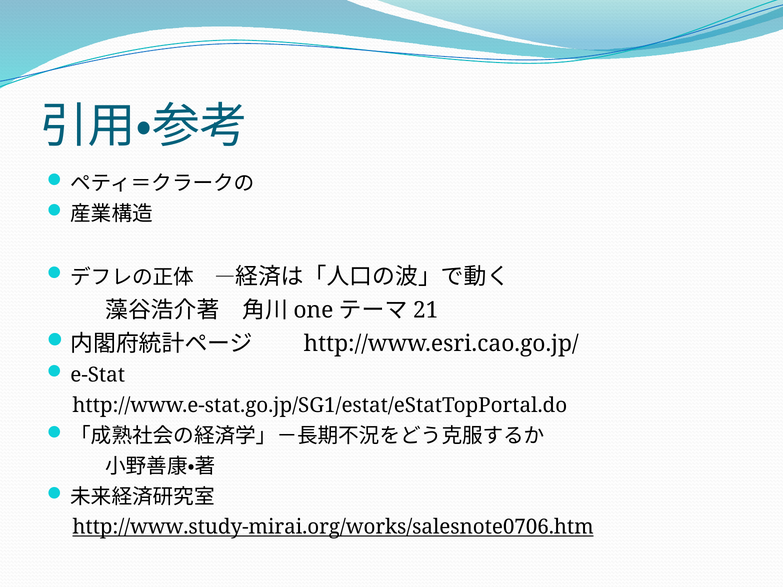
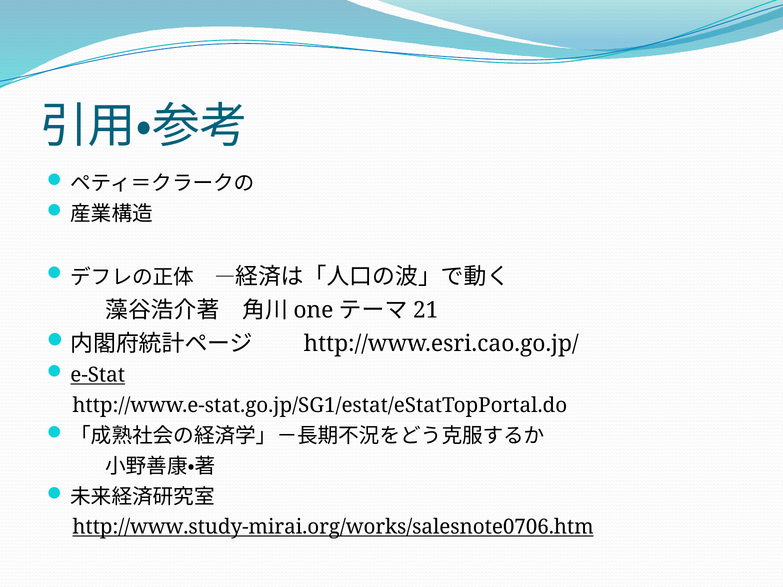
e-Stat underline: none -> present
